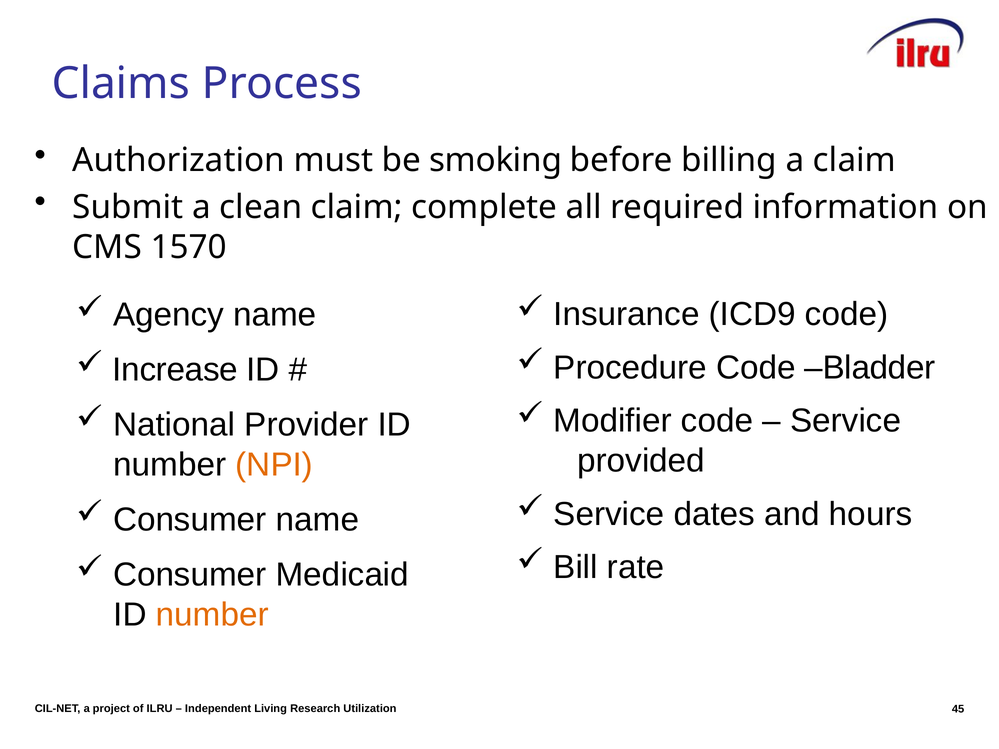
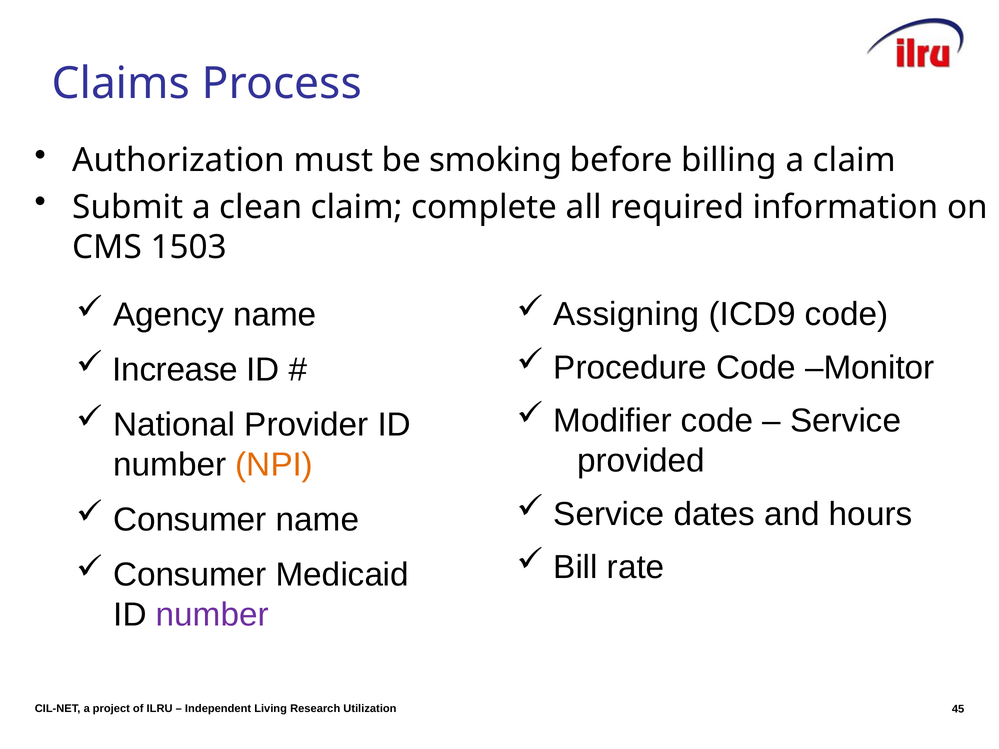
1570: 1570 -> 1503
Insurance: Insurance -> Assigning
Bladder: Bladder -> Monitor
number at (212, 615) colour: orange -> purple
